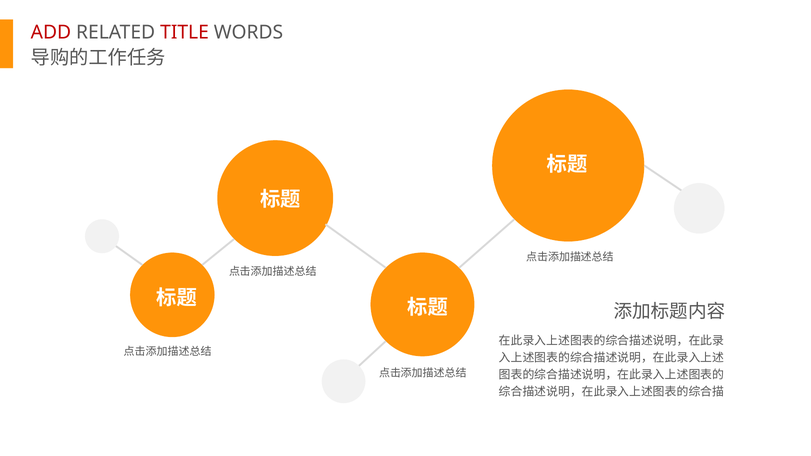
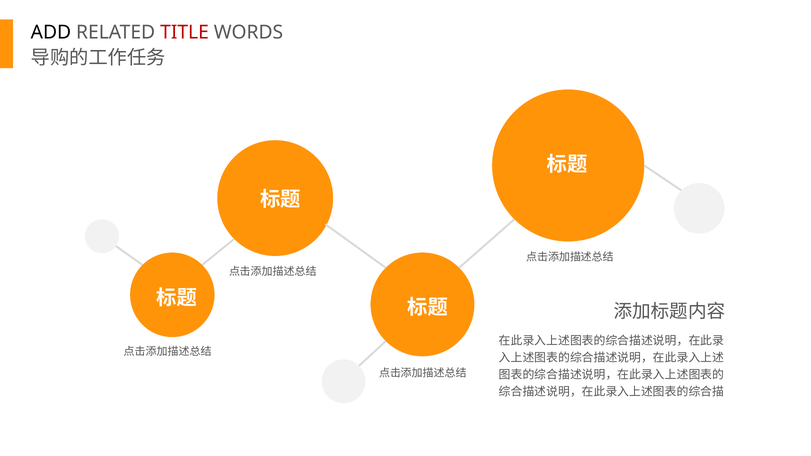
ADD colour: red -> black
